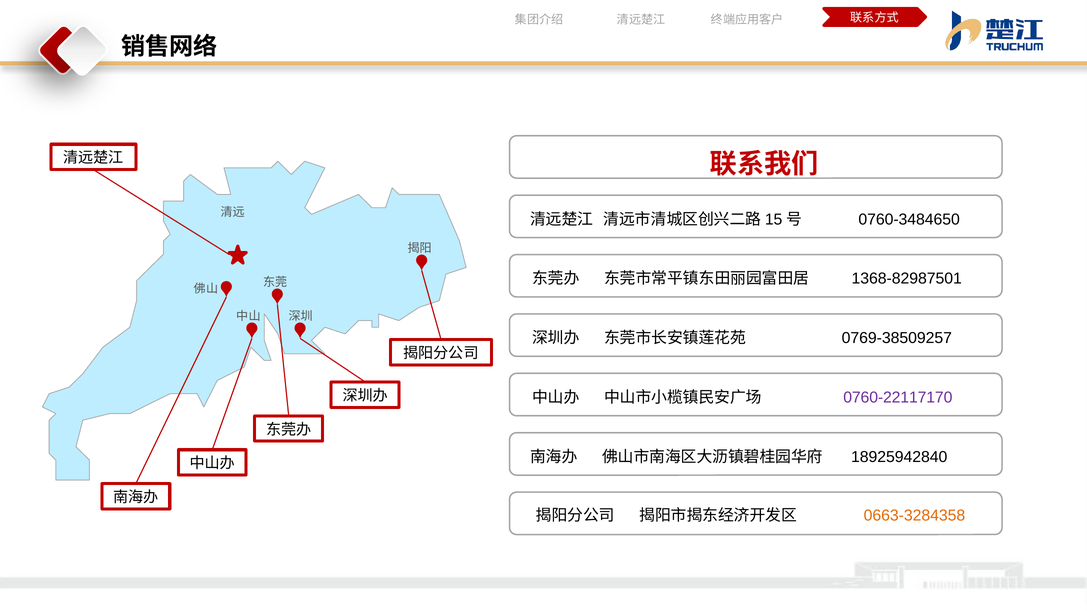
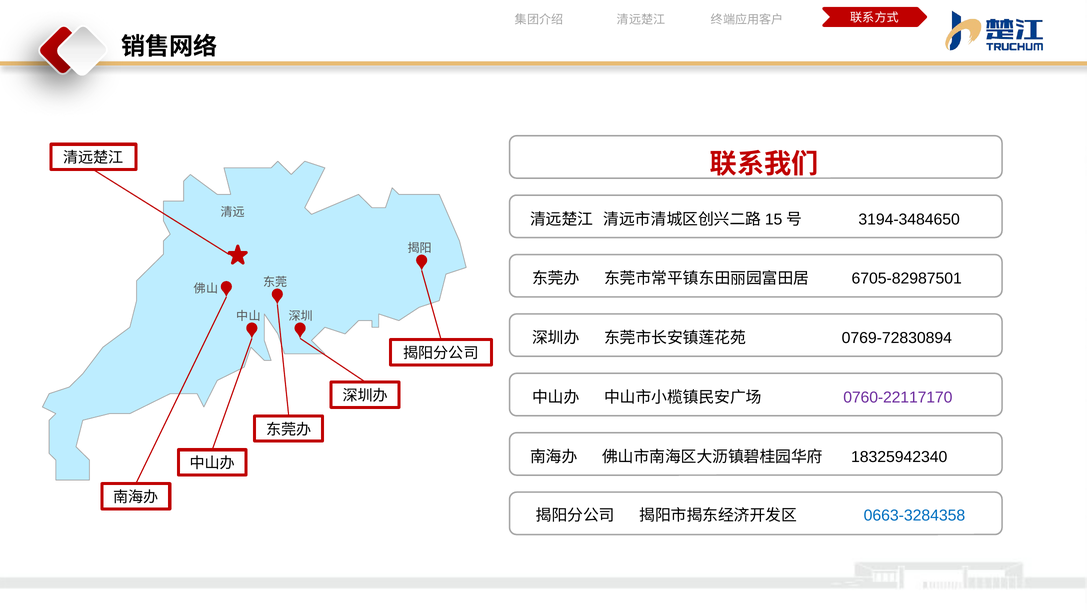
0760-3484650: 0760-3484650 -> 3194-3484650
1368-82987501: 1368-82987501 -> 6705-82987501
0769-38509257: 0769-38509257 -> 0769-72830894
18925942840: 18925942840 -> 18325942340
0663-3284358 colour: orange -> blue
